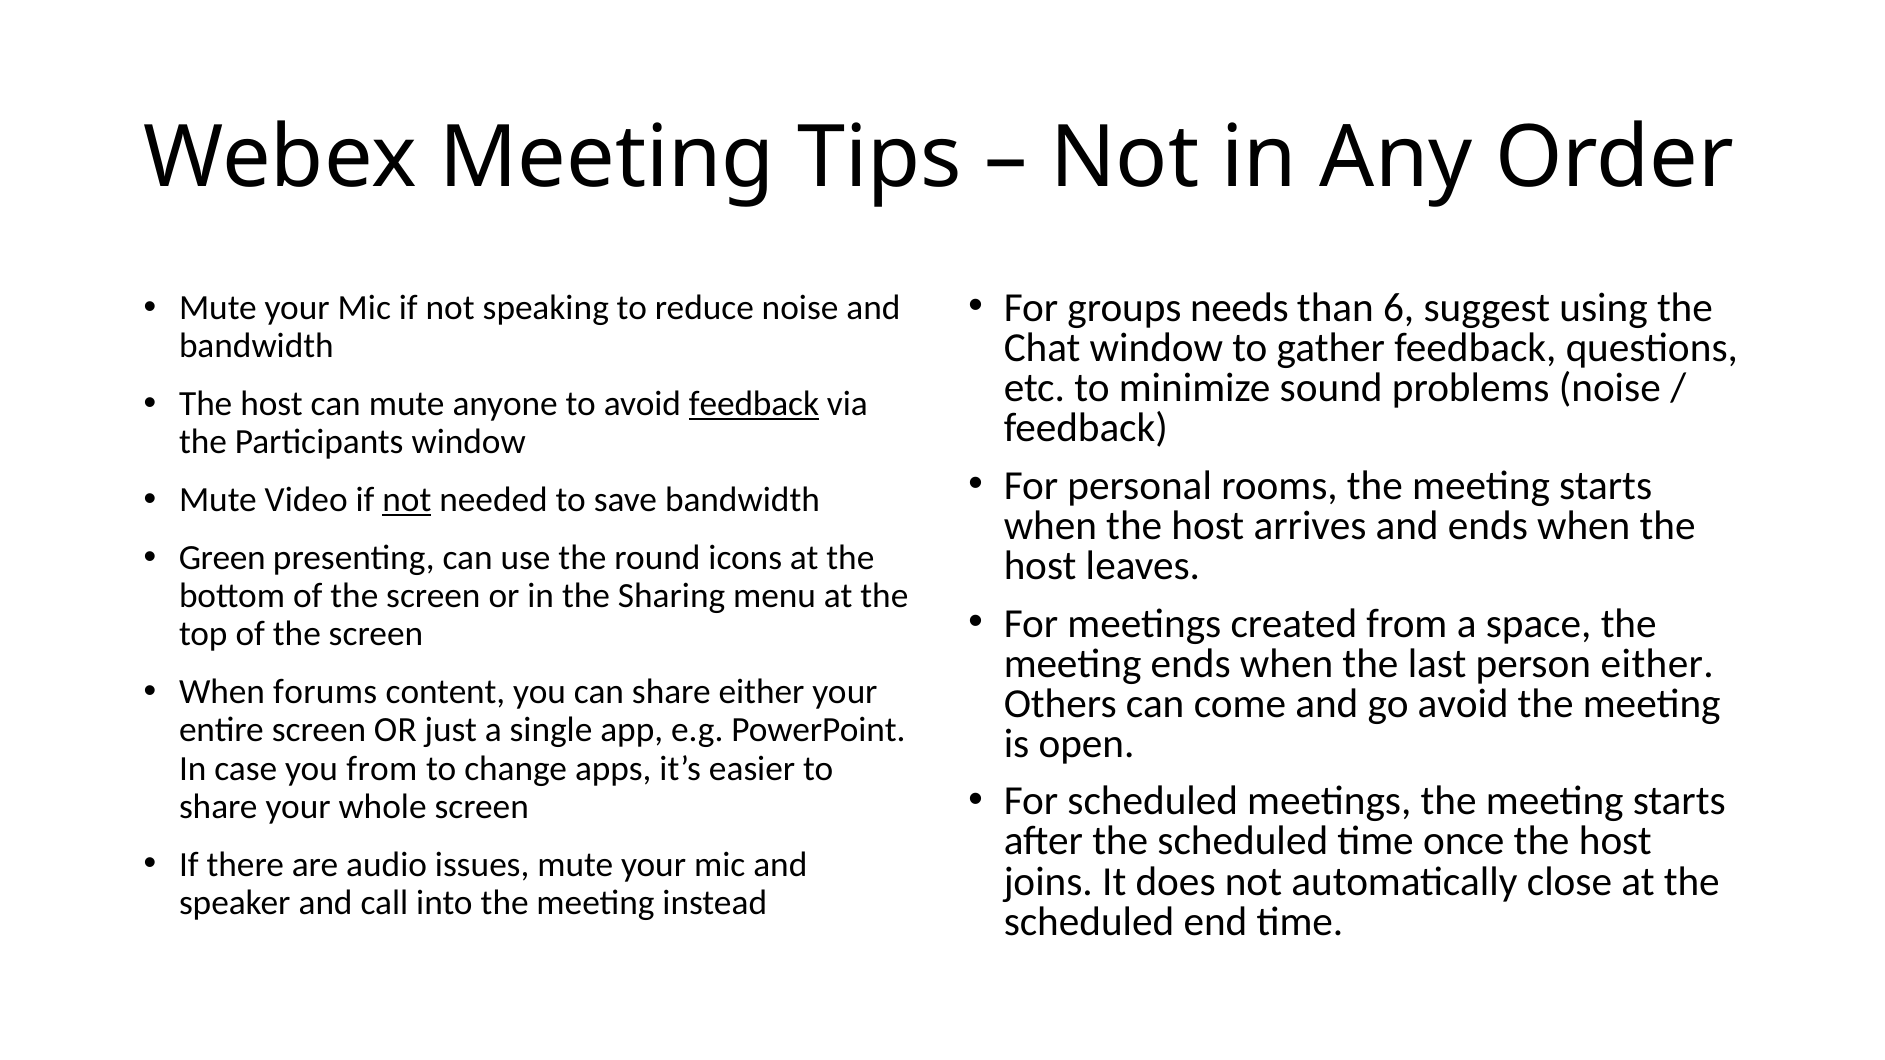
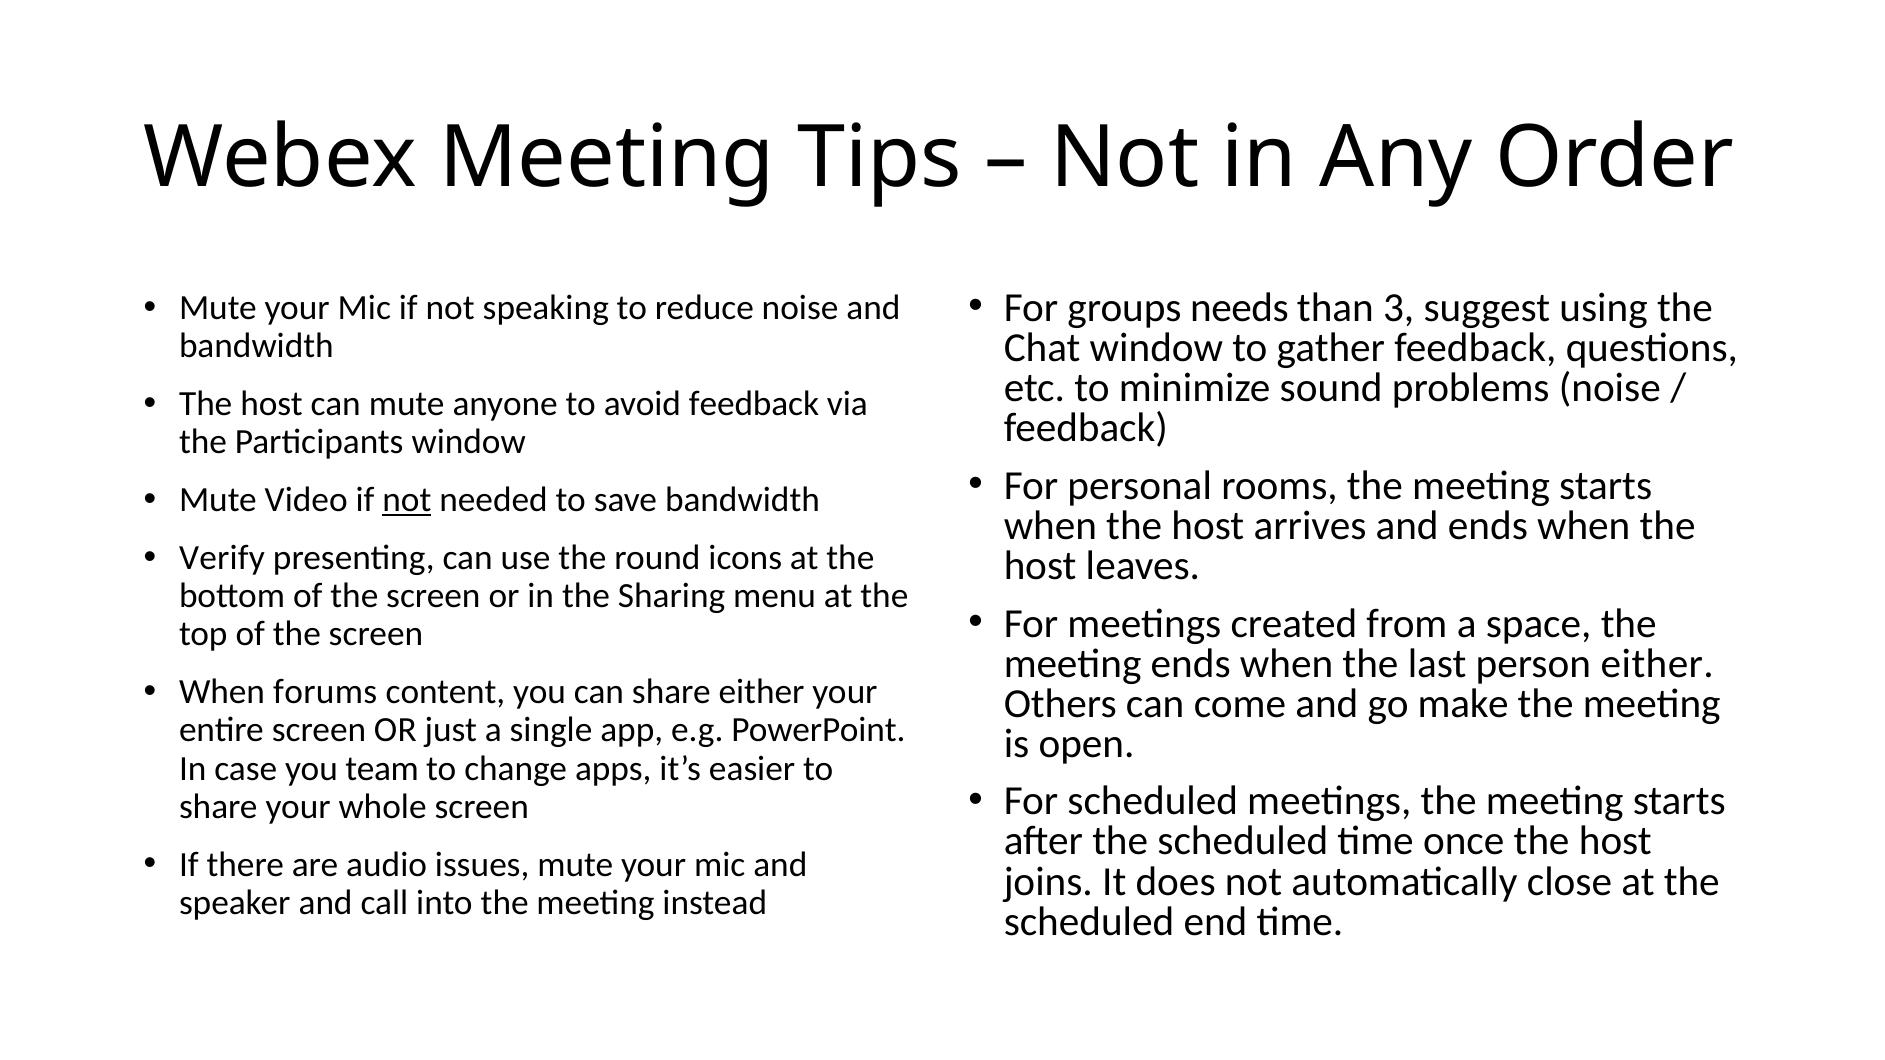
6: 6 -> 3
feedback at (754, 404) underline: present -> none
Green: Green -> Verify
go avoid: avoid -> make
you from: from -> team
